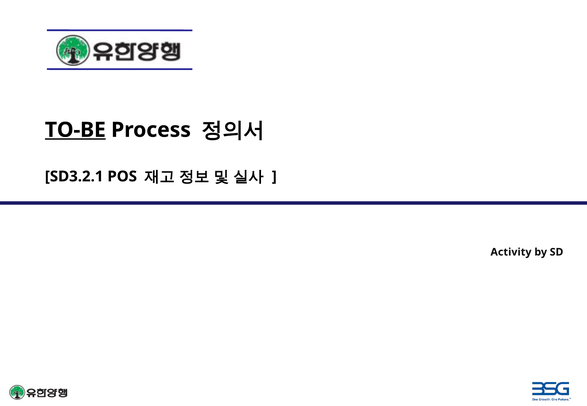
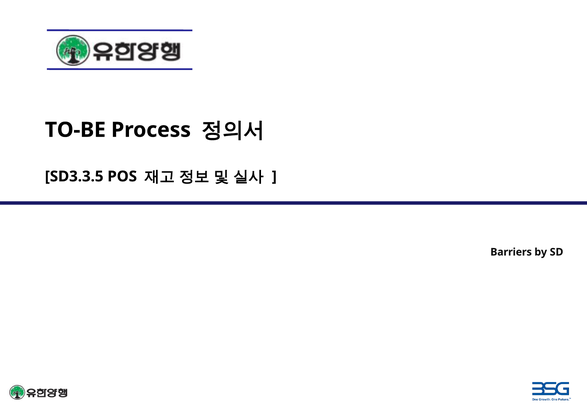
TO-BE underline: present -> none
SD3.2.1: SD3.2.1 -> SD3.3.5
Activity: Activity -> Barriers
